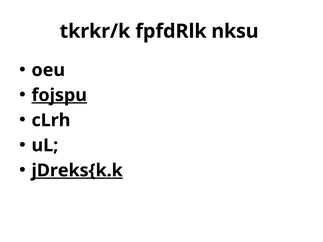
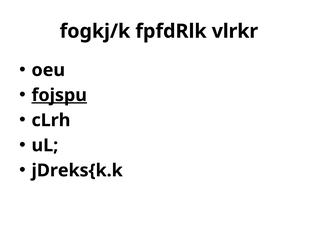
tkrkr/k: tkrkr/k -> fogkj/k
nksu: nksu -> vlrkr
jDreks{k.k underline: present -> none
